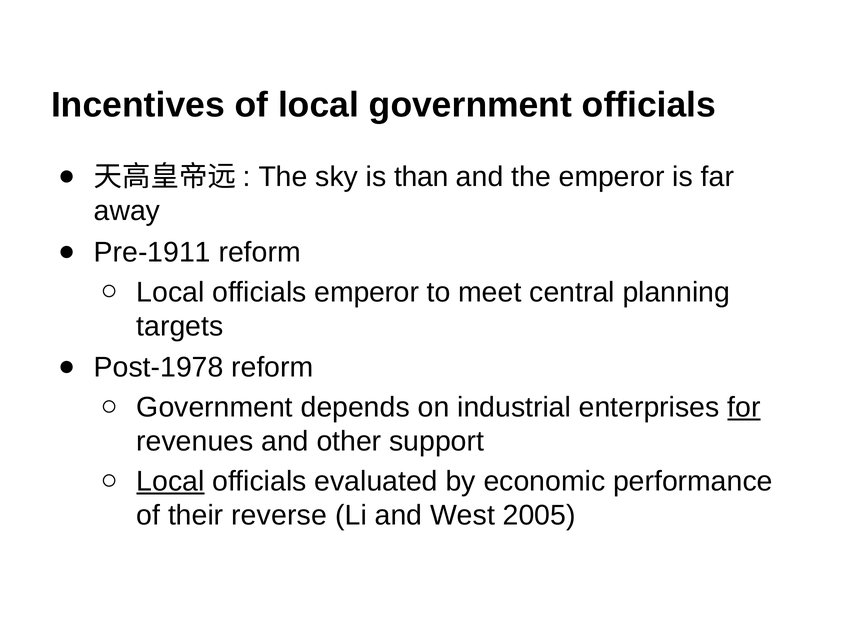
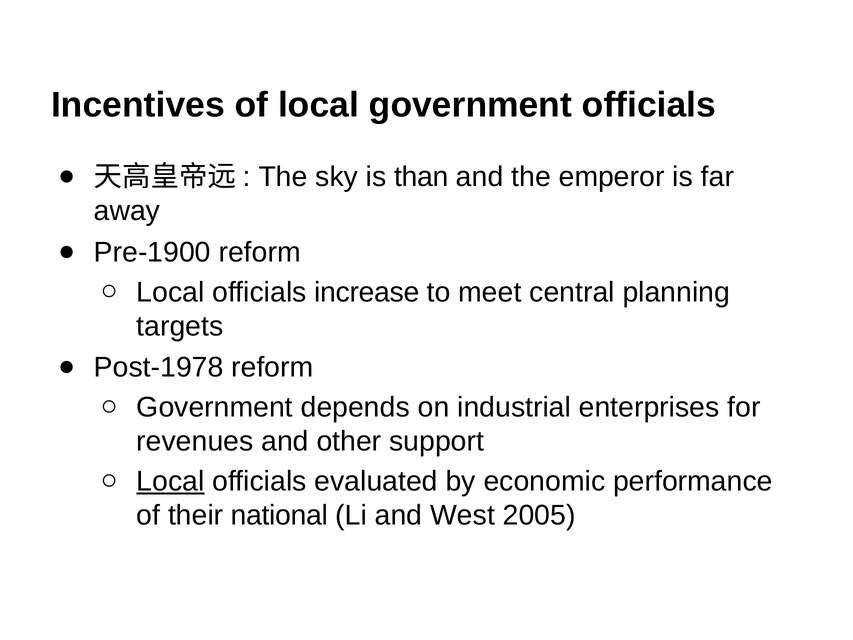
Pre-1911: Pre-1911 -> Pre-1900
officials emperor: emperor -> increase
for underline: present -> none
reverse: reverse -> national
